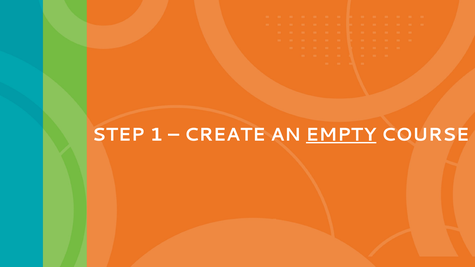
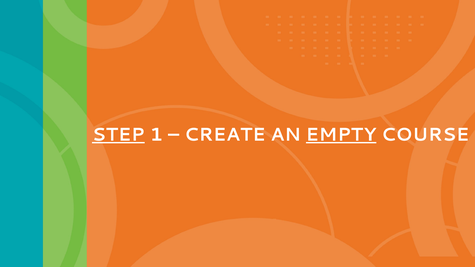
STEP underline: none -> present
